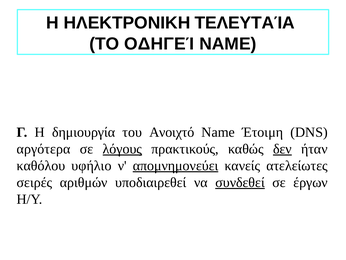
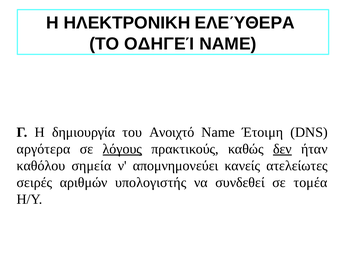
ΤΕΛΕΥΤΑΊΑ: ΤΕΛΕΥΤΑΊΑ -> ΕΛΕΎΘΕΡΑ
υφήλιο: υφήλιο -> σημεία
απομνημονεύει underline: present -> none
υποδιαιρεθεί: υποδιαιρεθεί -> υπολογιστής
συνδεθεί underline: present -> none
έργων: έργων -> τομέα
